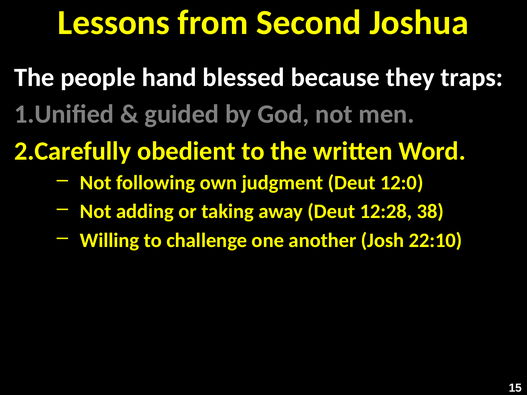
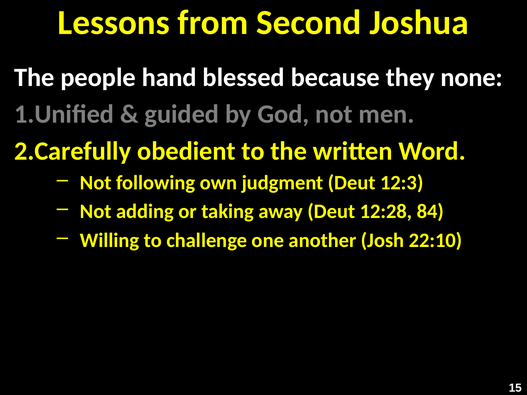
traps: traps -> none
12:0: 12:0 -> 12:3
38: 38 -> 84
